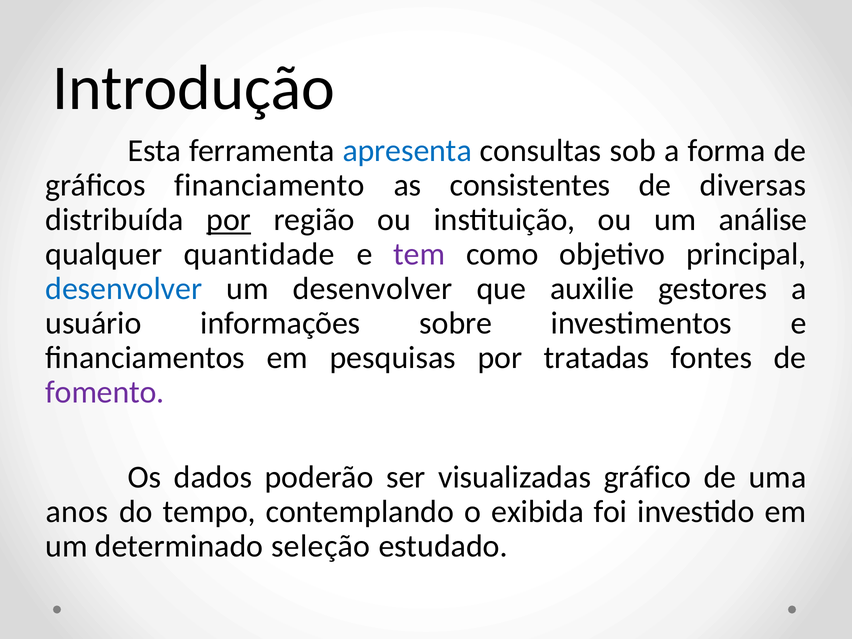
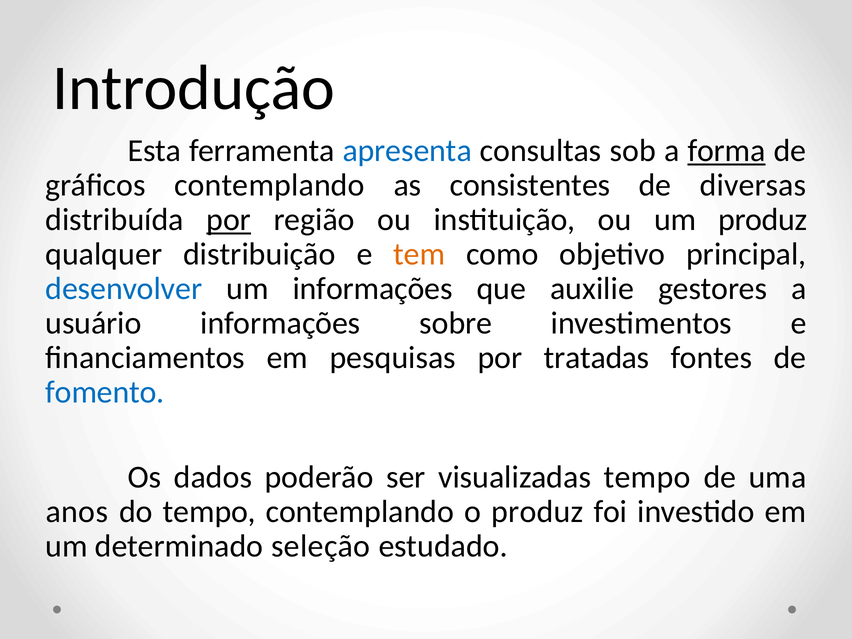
forma underline: none -> present
gráficos financiamento: financiamento -> contemplando
um análise: análise -> produz
quantidade: quantidade -> distribuição
tem colour: purple -> orange
um desenvolver: desenvolver -> informações
fomento colour: purple -> blue
visualizadas gráfico: gráfico -> tempo
o exibida: exibida -> produz
